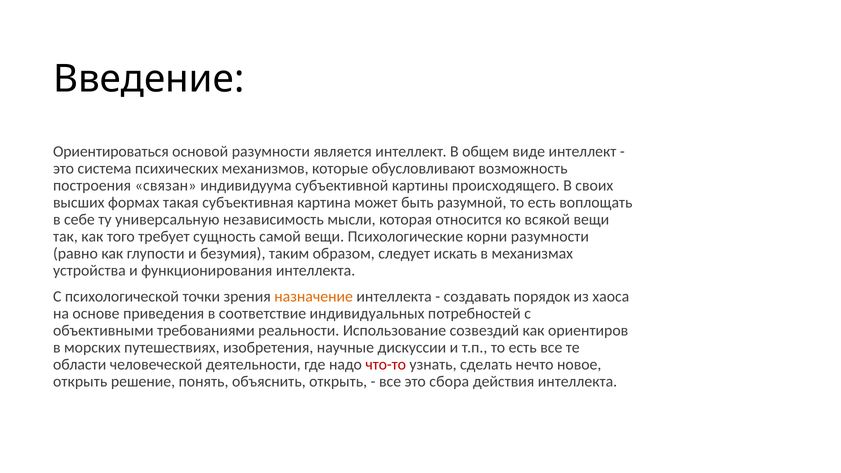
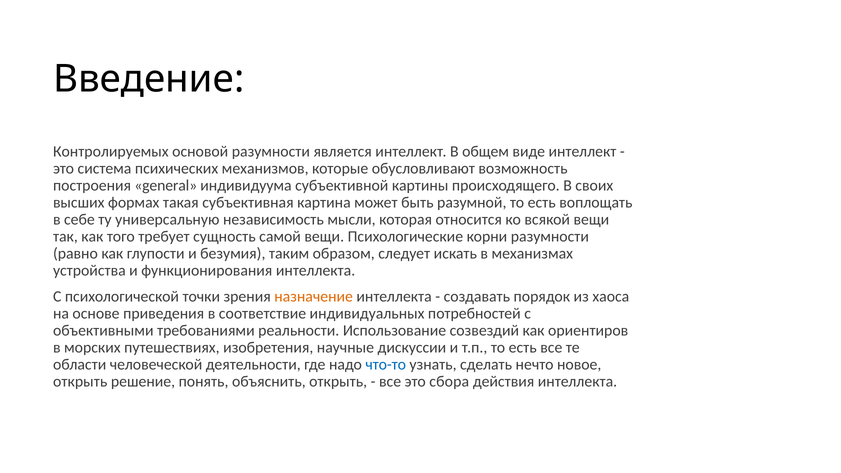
Ориентироваться: Ориентироваться -> Контролируемых
связан: связан -> general
что-то colour: red -> blue
